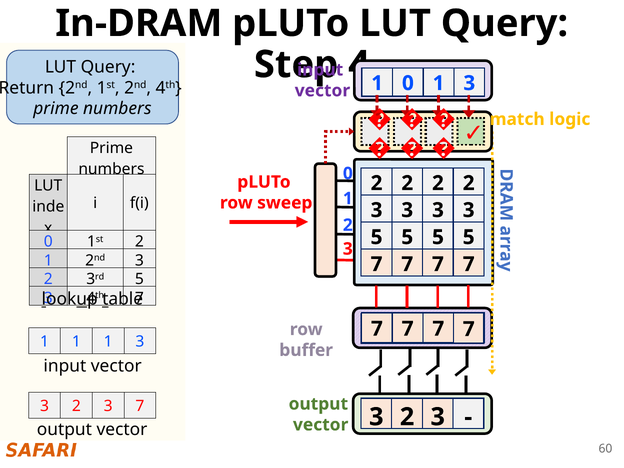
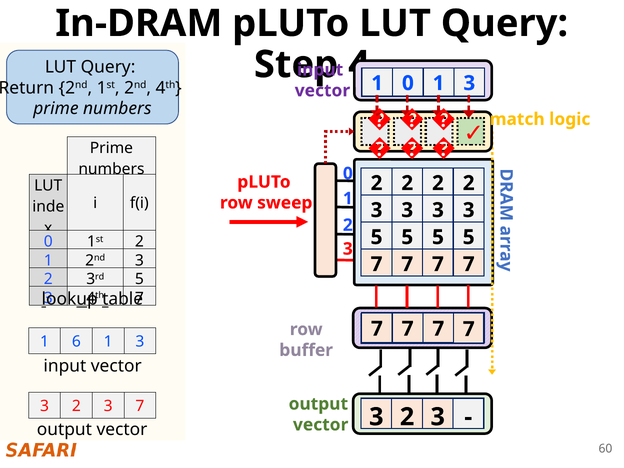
1 at (76, 342): 1 -> 6
